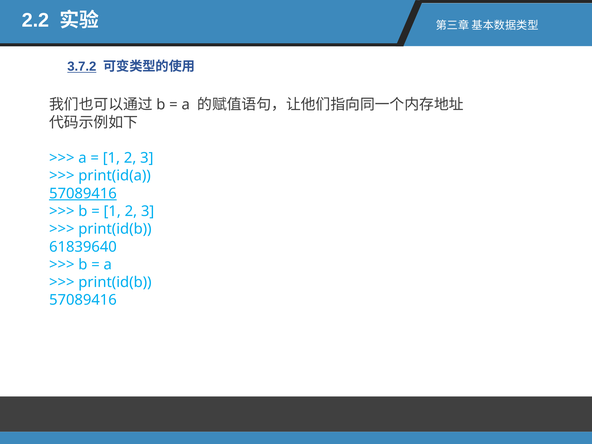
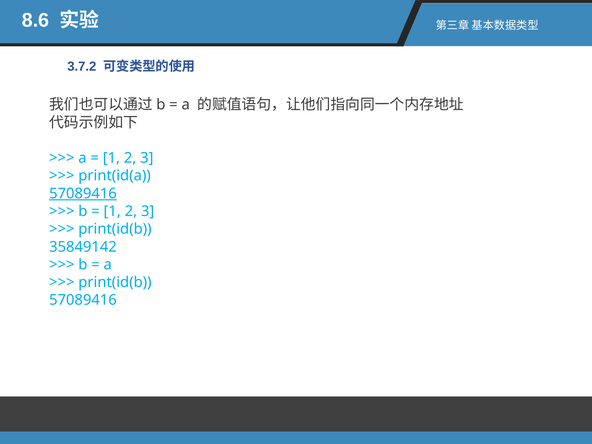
2.2: 2.2 -> 8.6
3.7.2 underline: present -> none
61839640: 61839640 -> 35849142
